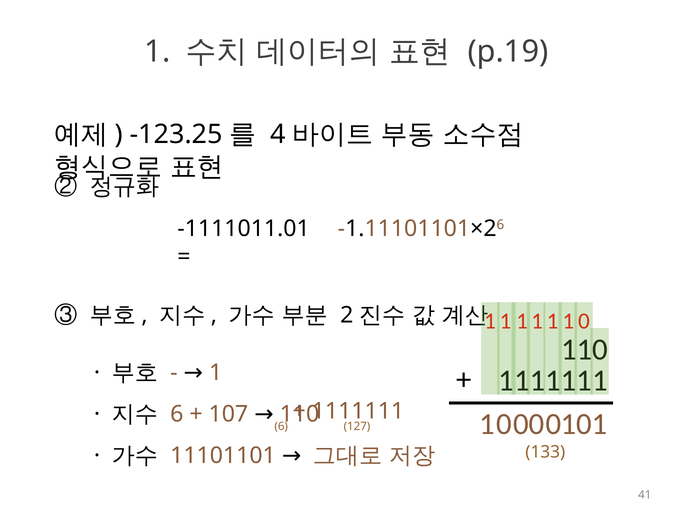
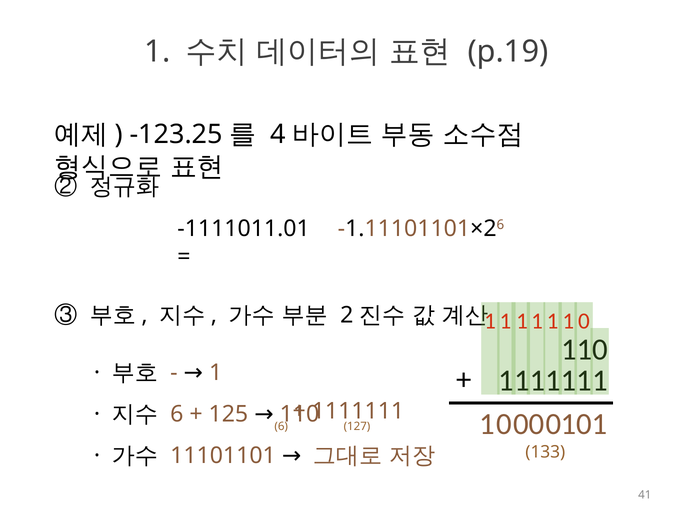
107: 107 -> 125
